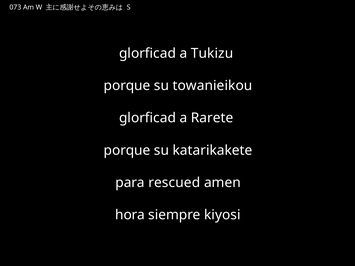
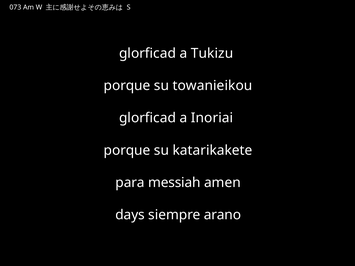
Rarete: Rarete -> Inoriai
rescued: rescued -> messiah
hora: hora -> days
kiyosi: kiyosi -> arano
